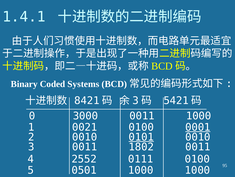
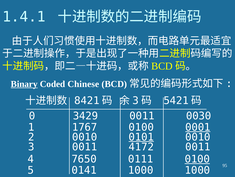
Binary underline: none -> present
Systems: Systems -> Chinese
3000: 3000 -> 3429
0011 1000: 1000 -> 0030
0021: 0021 -> 1767
1802: 1802 -> 4172
2552: 2552 -> 7650
0100 at (197, 158) underline: none -> present
0501: 0501 -> 0141
